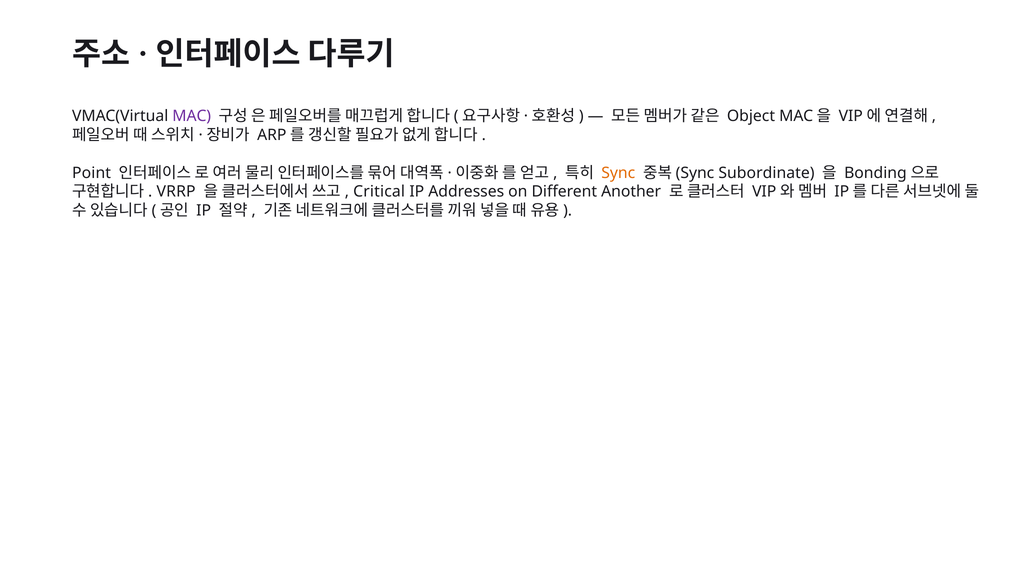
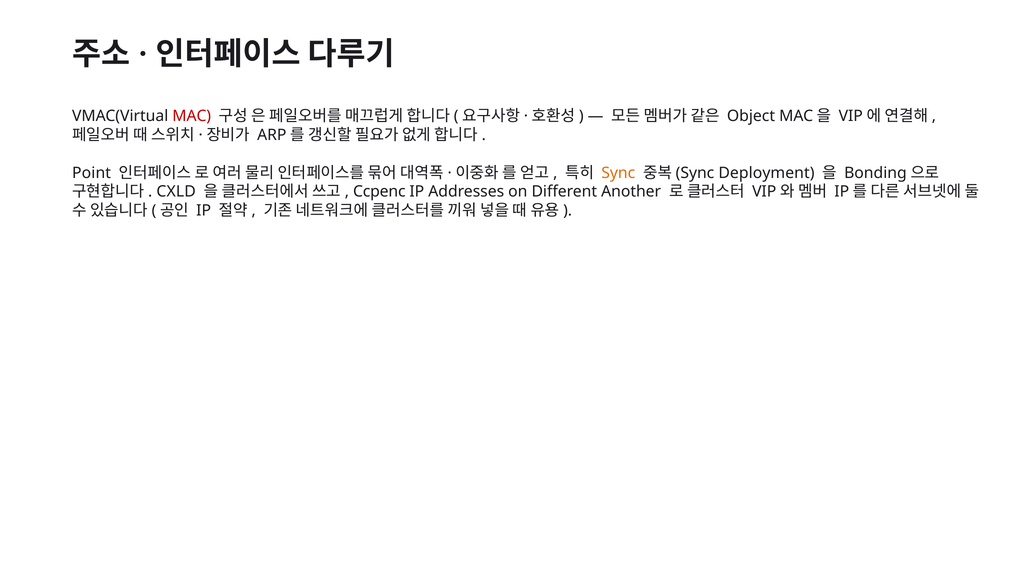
MAC at (192, 116) colour: purple -> red
Subordinate: Subordinate -> Deployment
VRRP: VRRP -> CXLD
Critical: Critical -> Ccpenc
